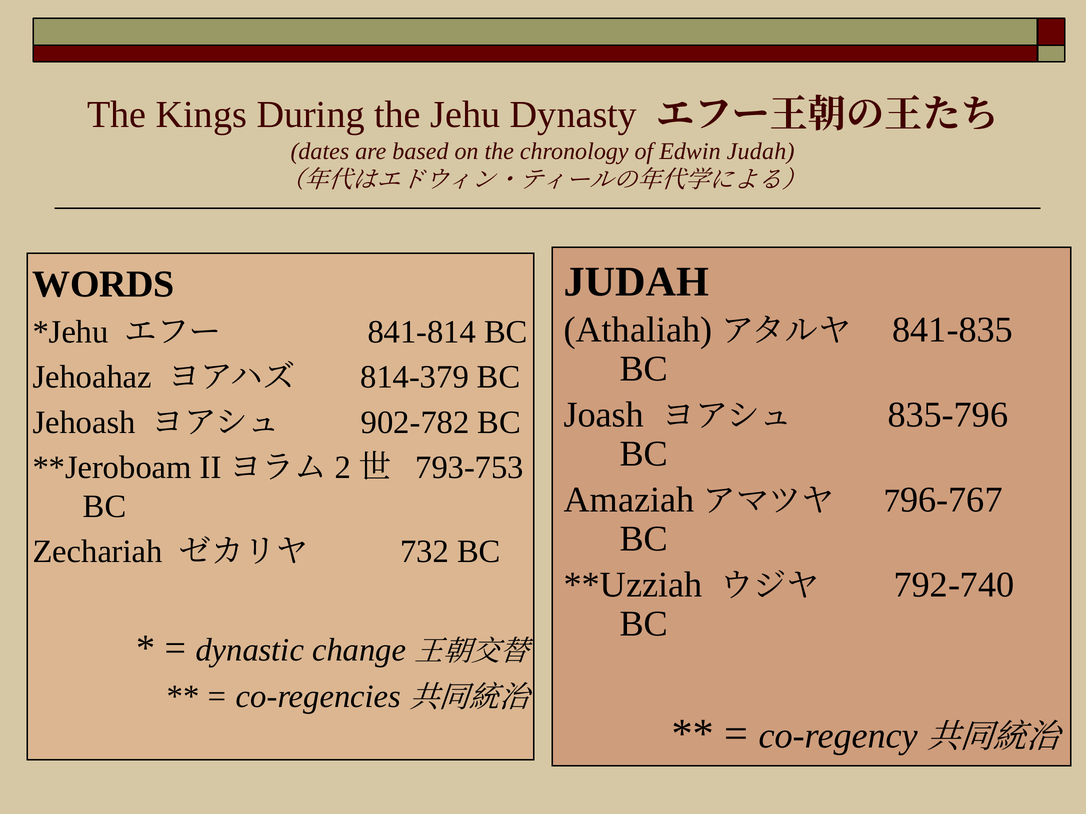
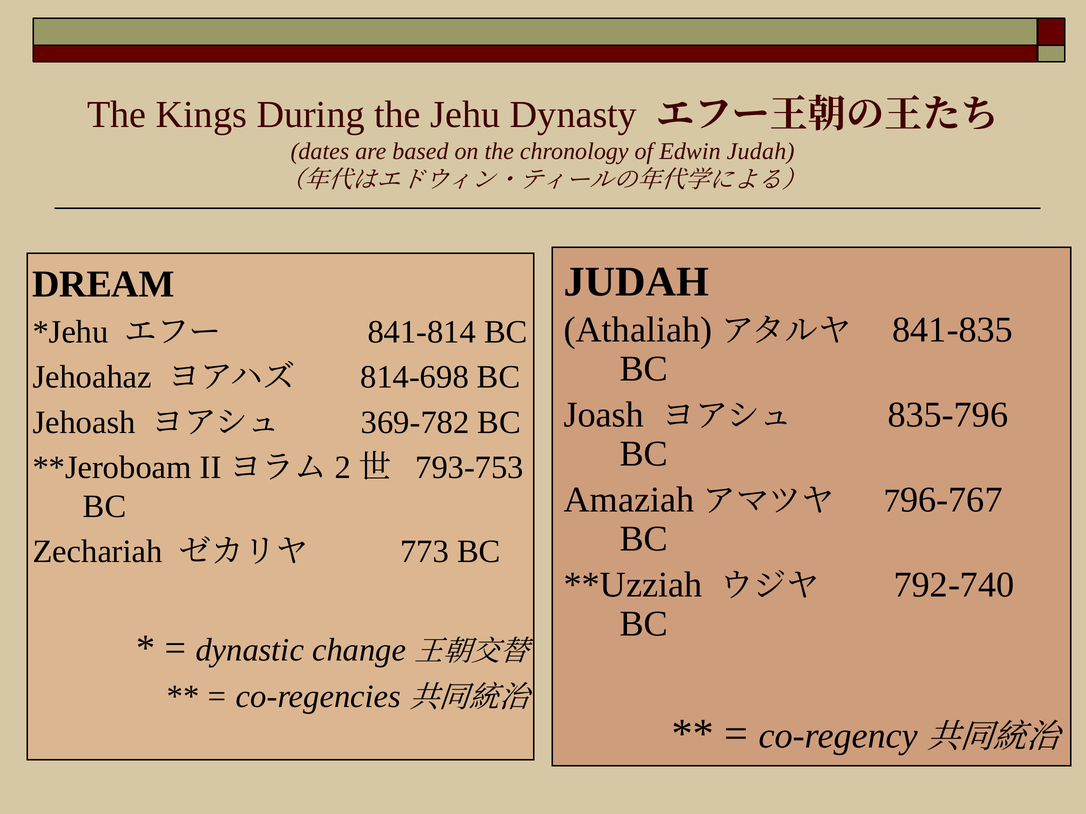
WORDS: WORDS -> DREAM
814-379: 814-379 -> 814-698
902-782: 902-782 -> 369-782
732: 732 -> 773
